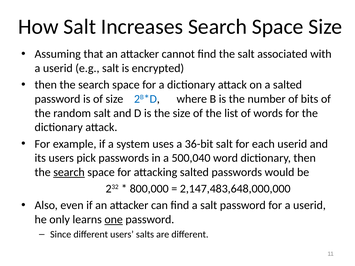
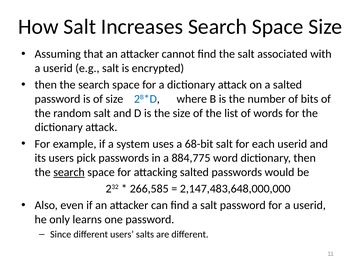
36-bit: 36-bit -> 68-bit
500,040: 500,040 -> 884,775
800,000: 800,000 -> 266,585
one underline: present -> none
